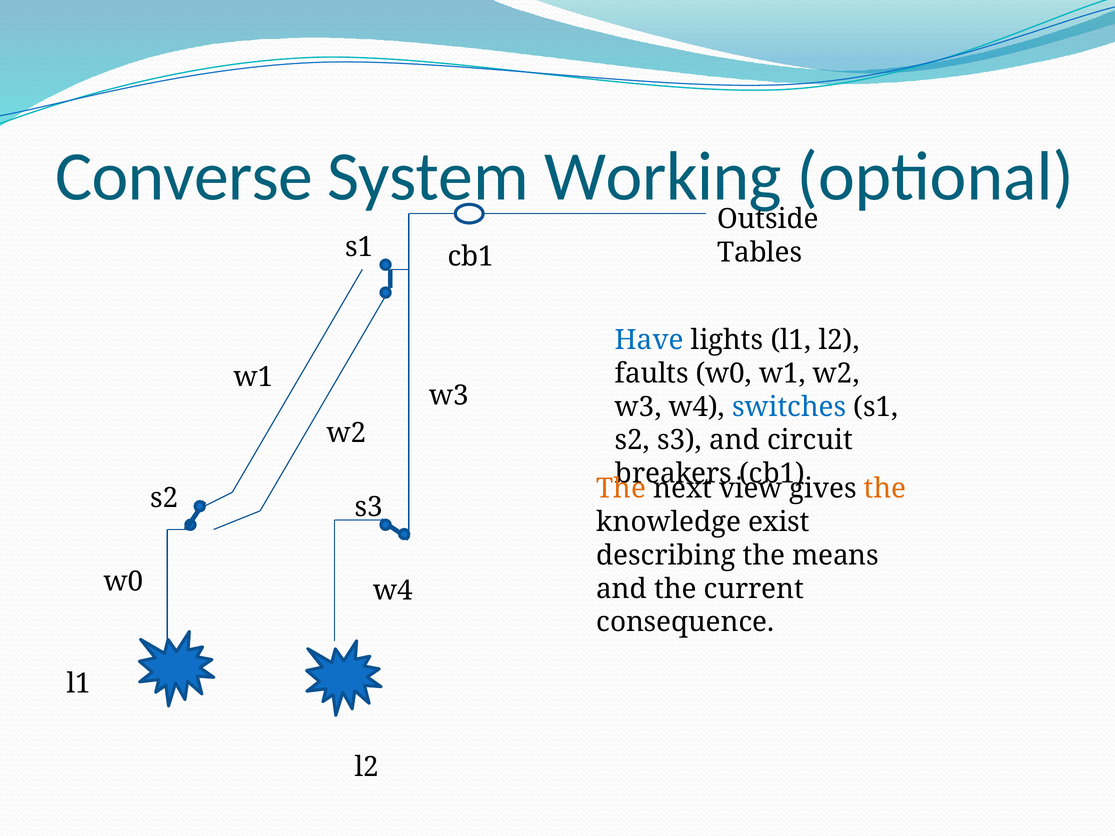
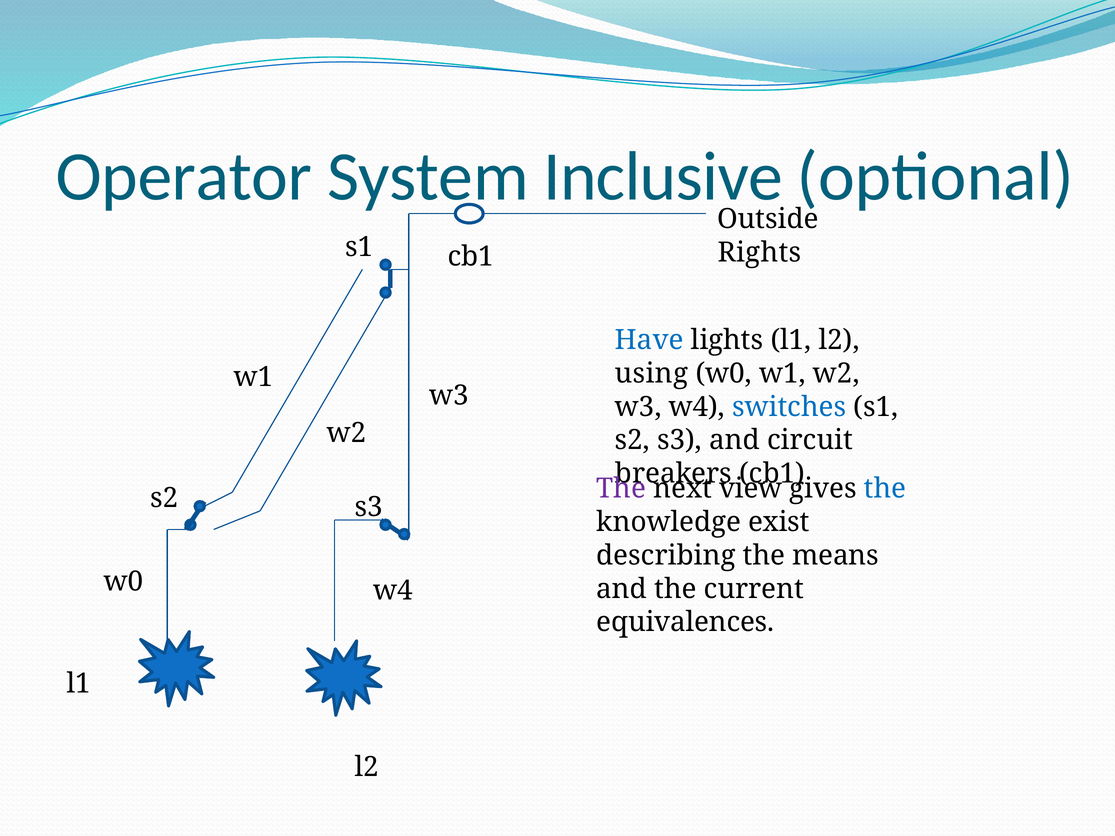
Converse: Converse -> Operator
Working: Working -> Inclusive
Tables: Tables -> Rights
faults: faults -> using
The at (621, 489) colour: orange -> purple
the at (885, 489) colour: orange -> blue
consequence: consequence -> equivalences
